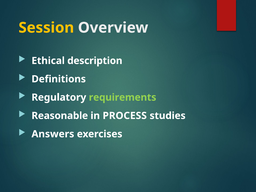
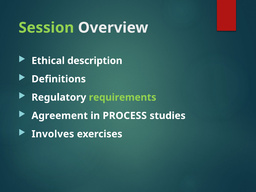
Session colour: yellow -> light green
Reasonable: Reasonable -> Agreement
Answers: Answers -> Involves
